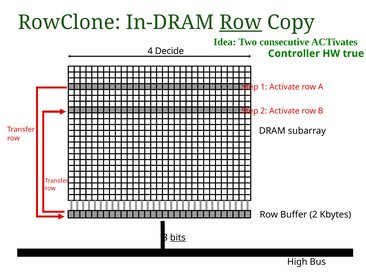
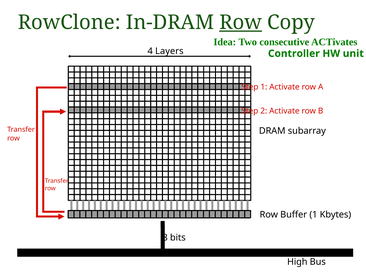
Decide: Decide -> Layers
true: true -> unit
Buffer 2: 2 -> 1
bits underline: present -> none
